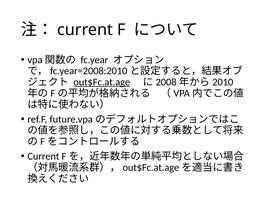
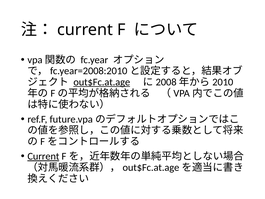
Current at (43, 156) underline: none -> present
